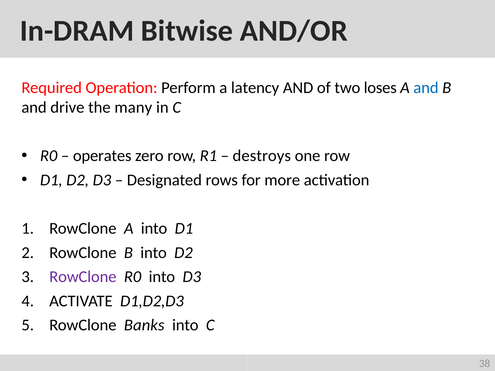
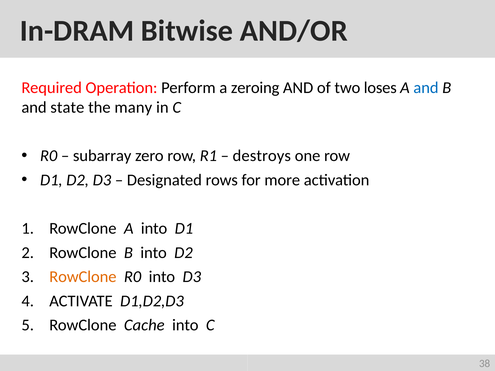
latency: latency -> zeroing
drive: drive -> state
operates: operates -> subarray
RowClone at (83, 277) colour: purple -> orange
Banks: Banks -> Cache
